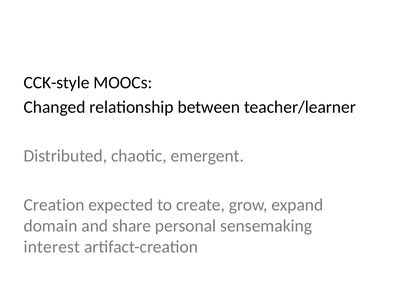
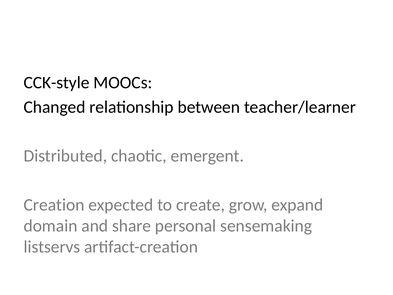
interest: interest -> listservs
